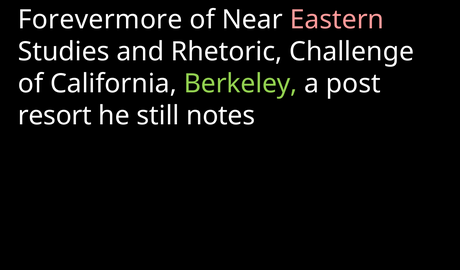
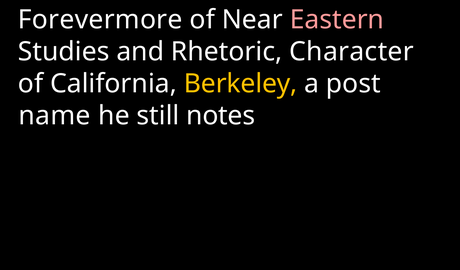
Challenge: Challenge -> Character
Berkeley colour: light green -> yellow
resort: resort -> name
